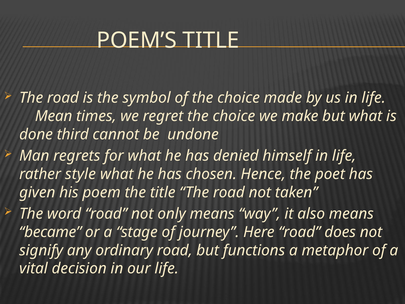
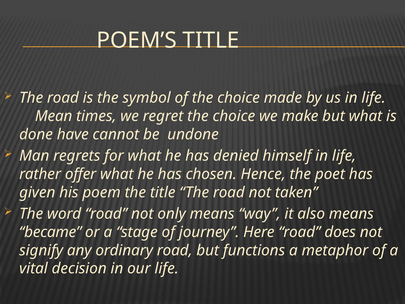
third: third -> have
style: style -> offer
